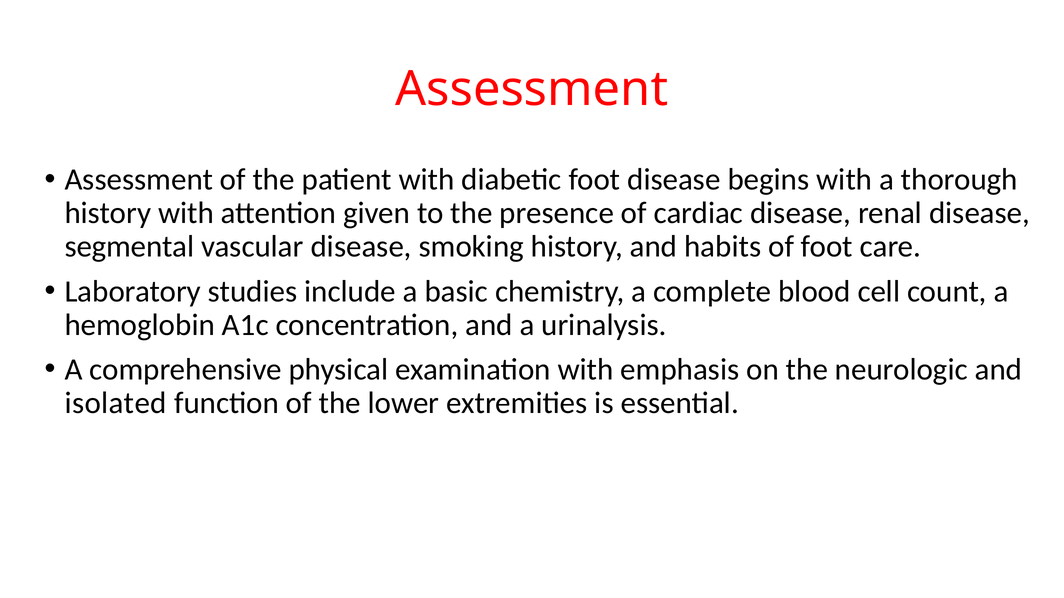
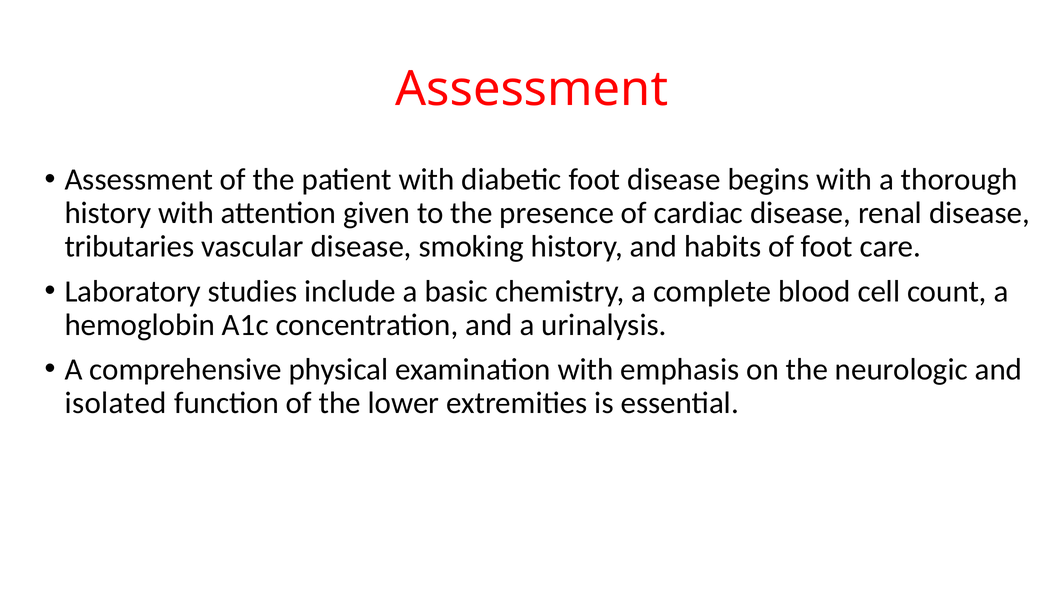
segmental: segmental -> tributaries
